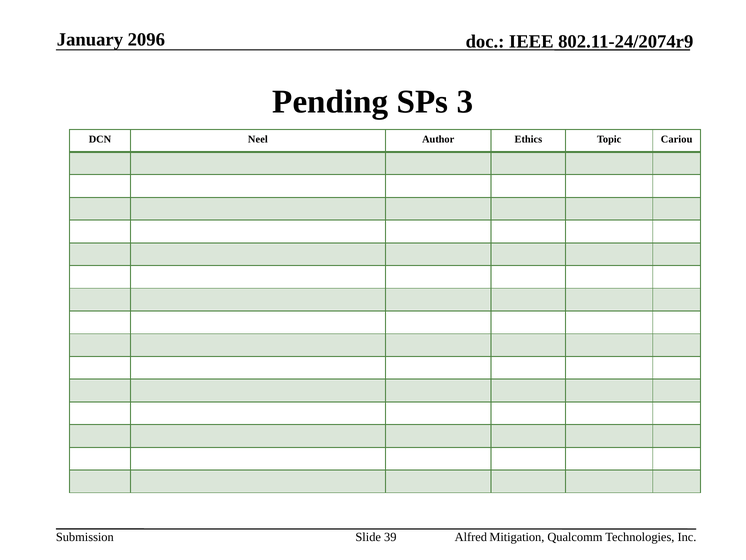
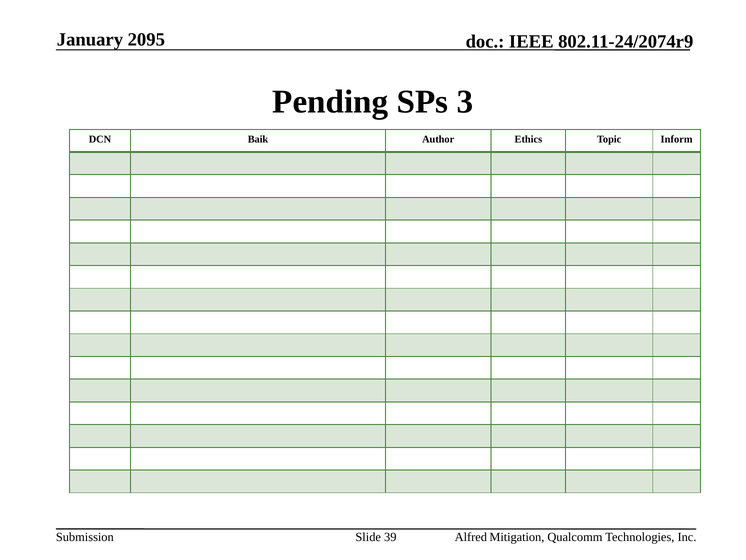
2096: 2096 -> 2095
Neel: Neel -> Baik
Cariou: Cariou -> Inform
